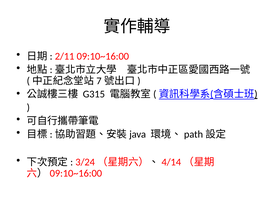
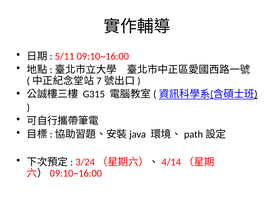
2/11: 2/11 -> 5/11
